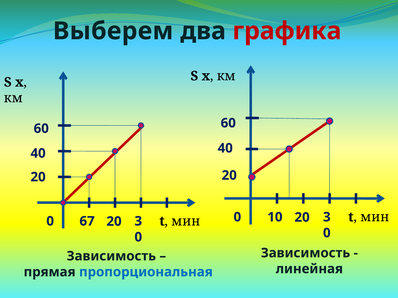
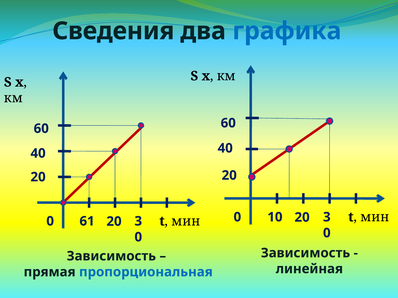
Выберем: Выберем -> Сведения
графика colour: red -> blue
67: 67 -> 61
